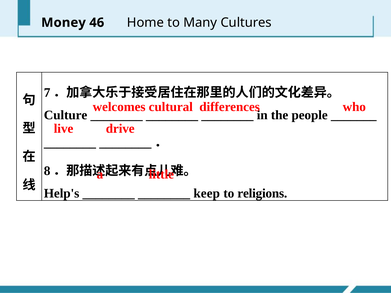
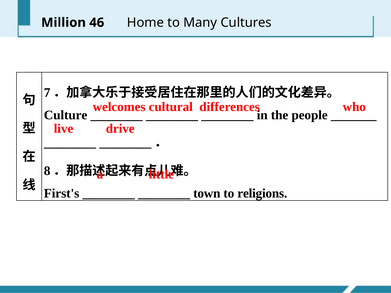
Money: Money -> Million
Help's: Help's -> First's
keep: keep -> town
